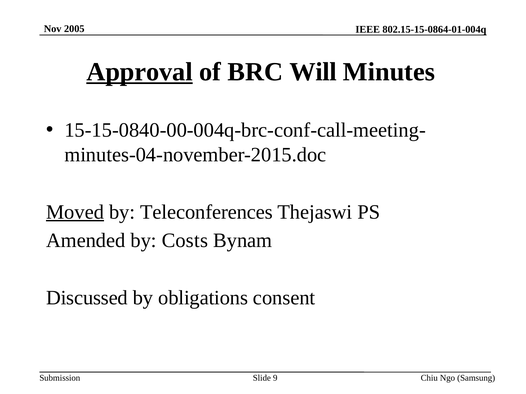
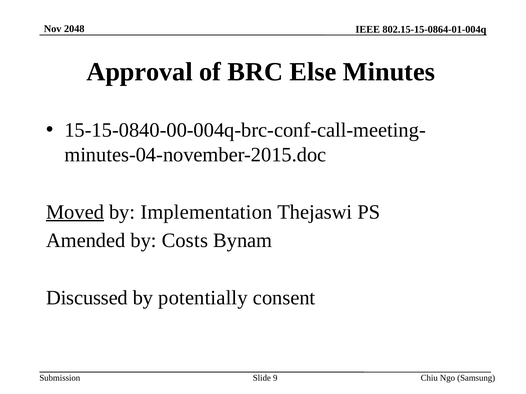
2005: 2005 -> 2048
Approval underline: present -> none
Will: Will -> Else
Teleconferences: Teleconferences -> Implementation
obligations: obligations -> potentially
